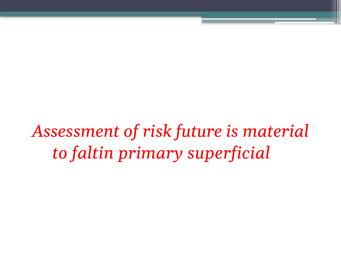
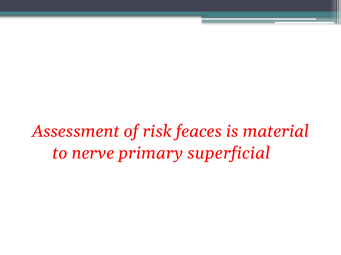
future: future -> feaces
faltin: faltin -> nerve
